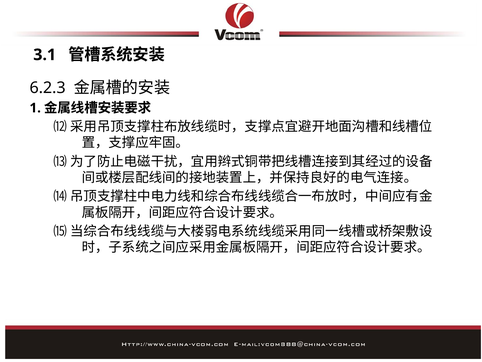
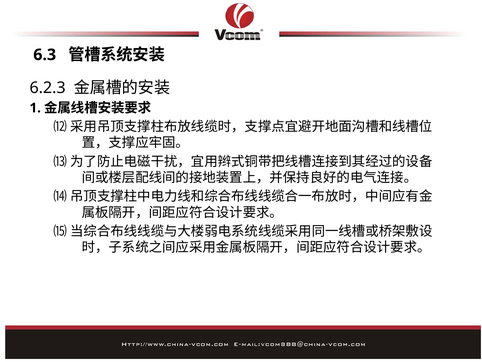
3.1: 3.1 -> 6.3
